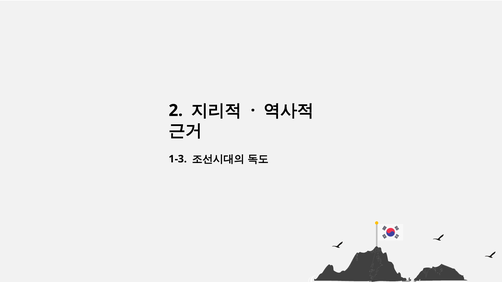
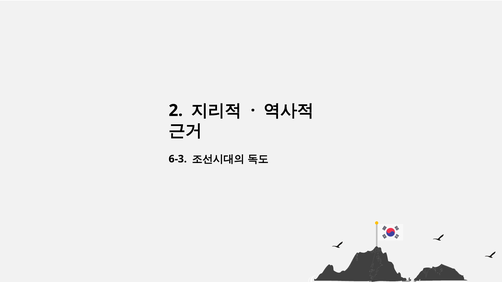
1-3: 1-3 -> 6-3
